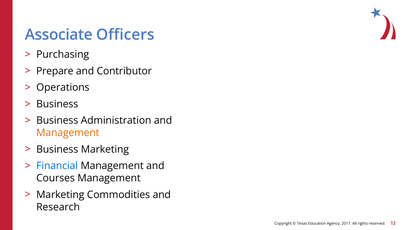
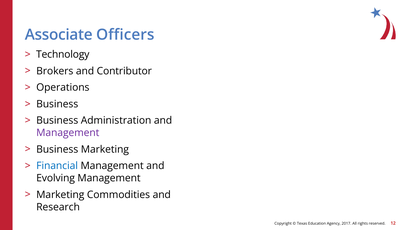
Purchasing: Purchasing -> Technology
Prepare: Prepare -> Brokers
Management at (68, 133) colour: orange -> purple
Courses: Courses -> Evolving
